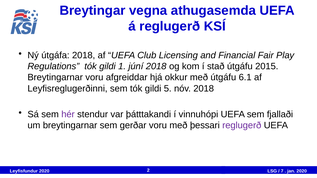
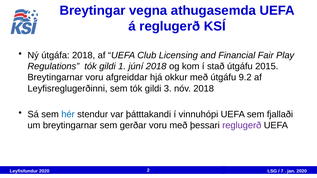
6.1: 6.1 -> 9.2
5: 5 -> 3
hér colour: purple -> blue
